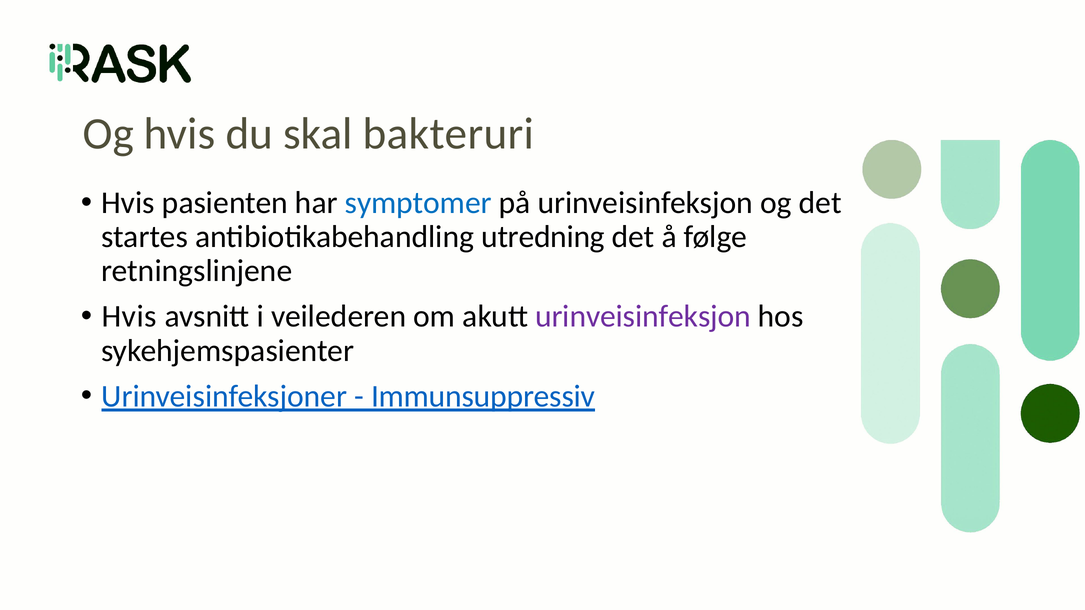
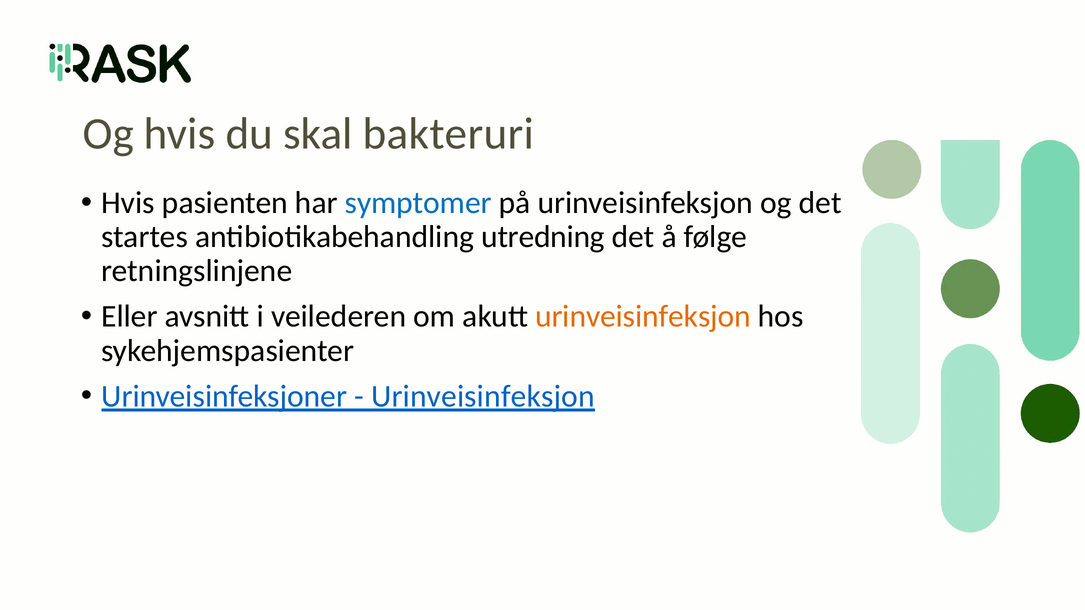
Hvis at (129, 317): Hvis -> Eller
urinveisinfeksjon at (643, 317) colour: purple -> orange
Immunsuppressiv at (483, 397): Immunsuppressiv -> Urinveisinfeksjon
